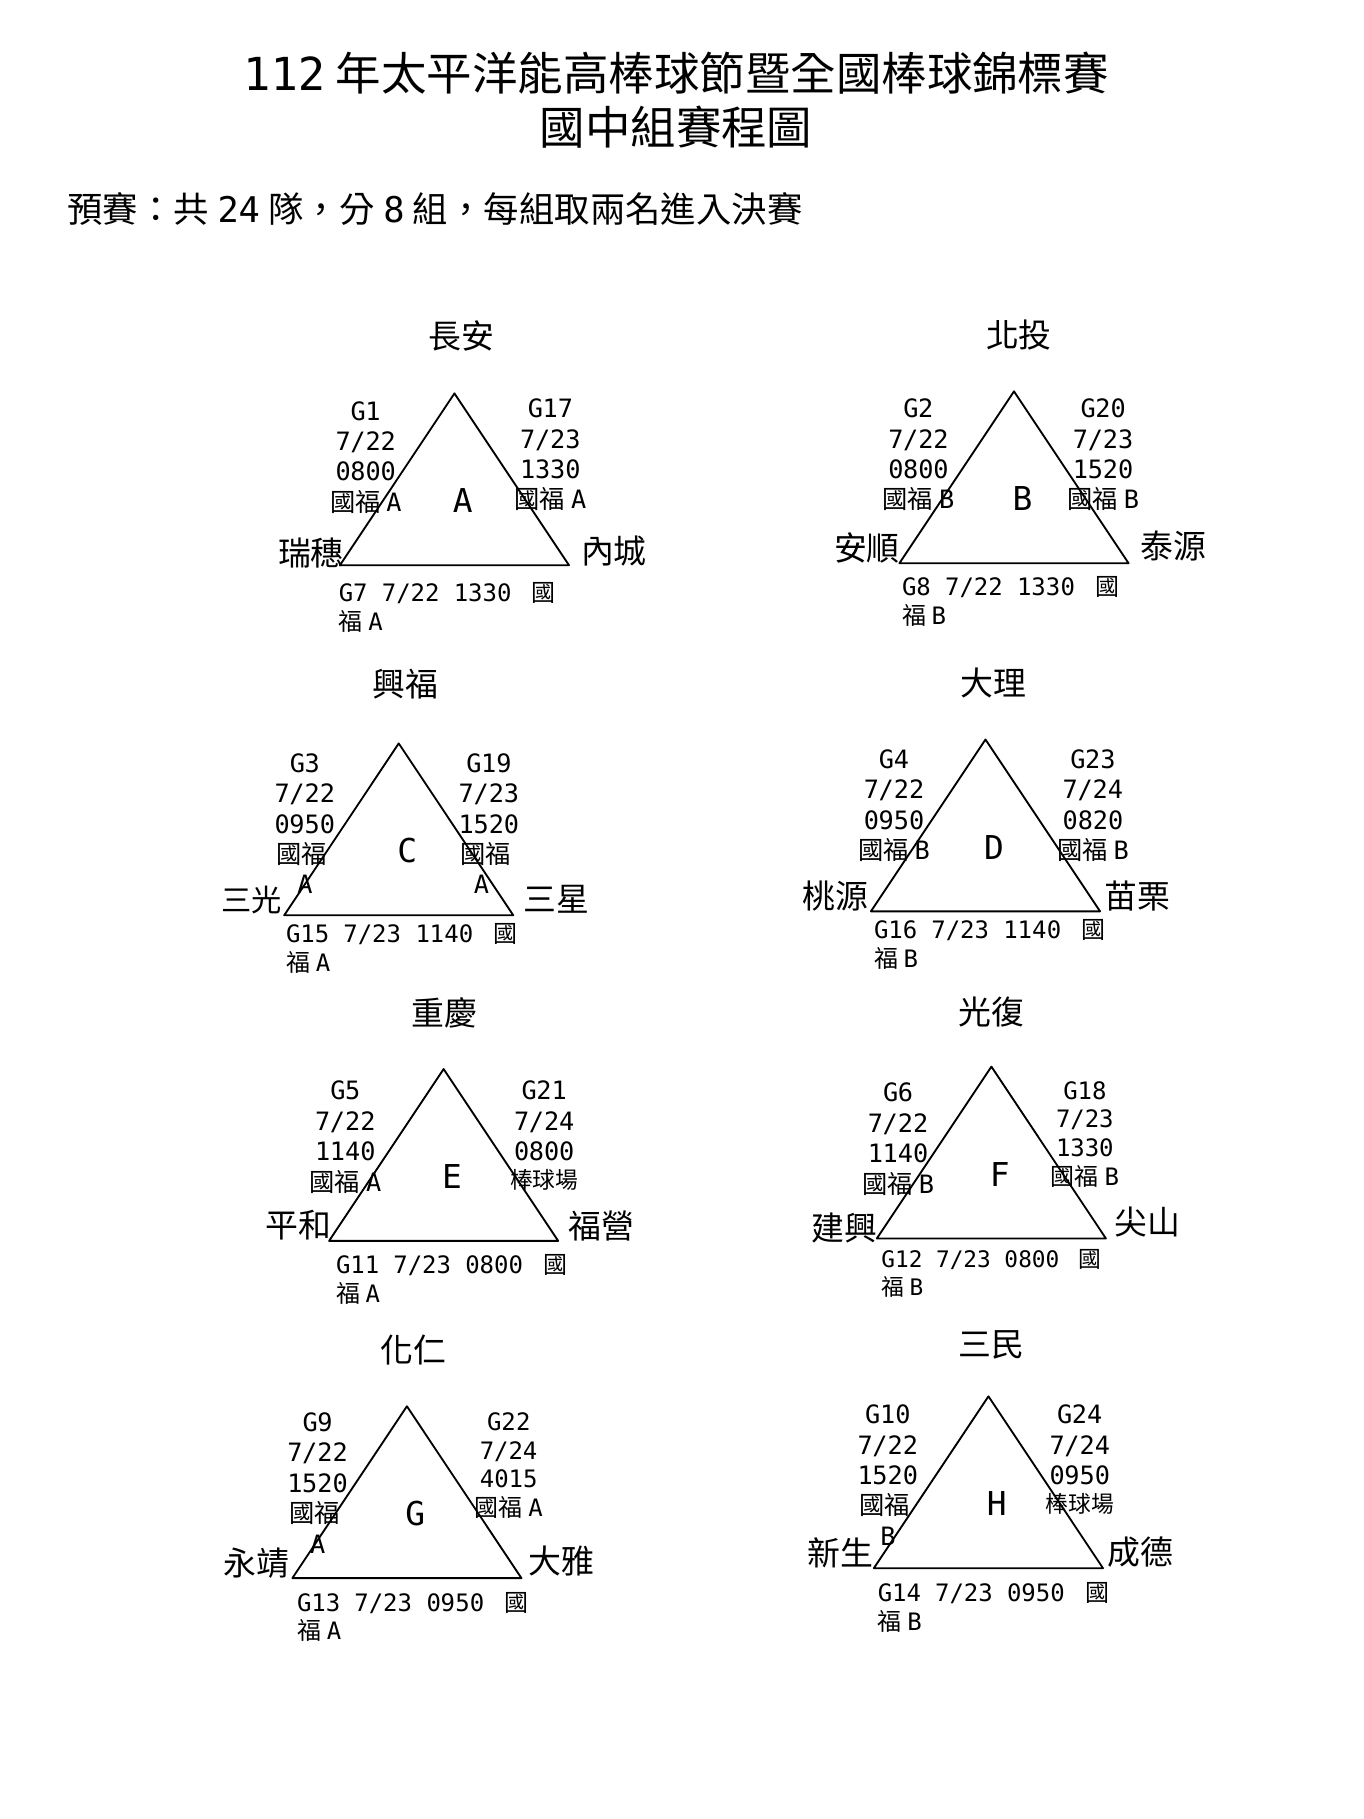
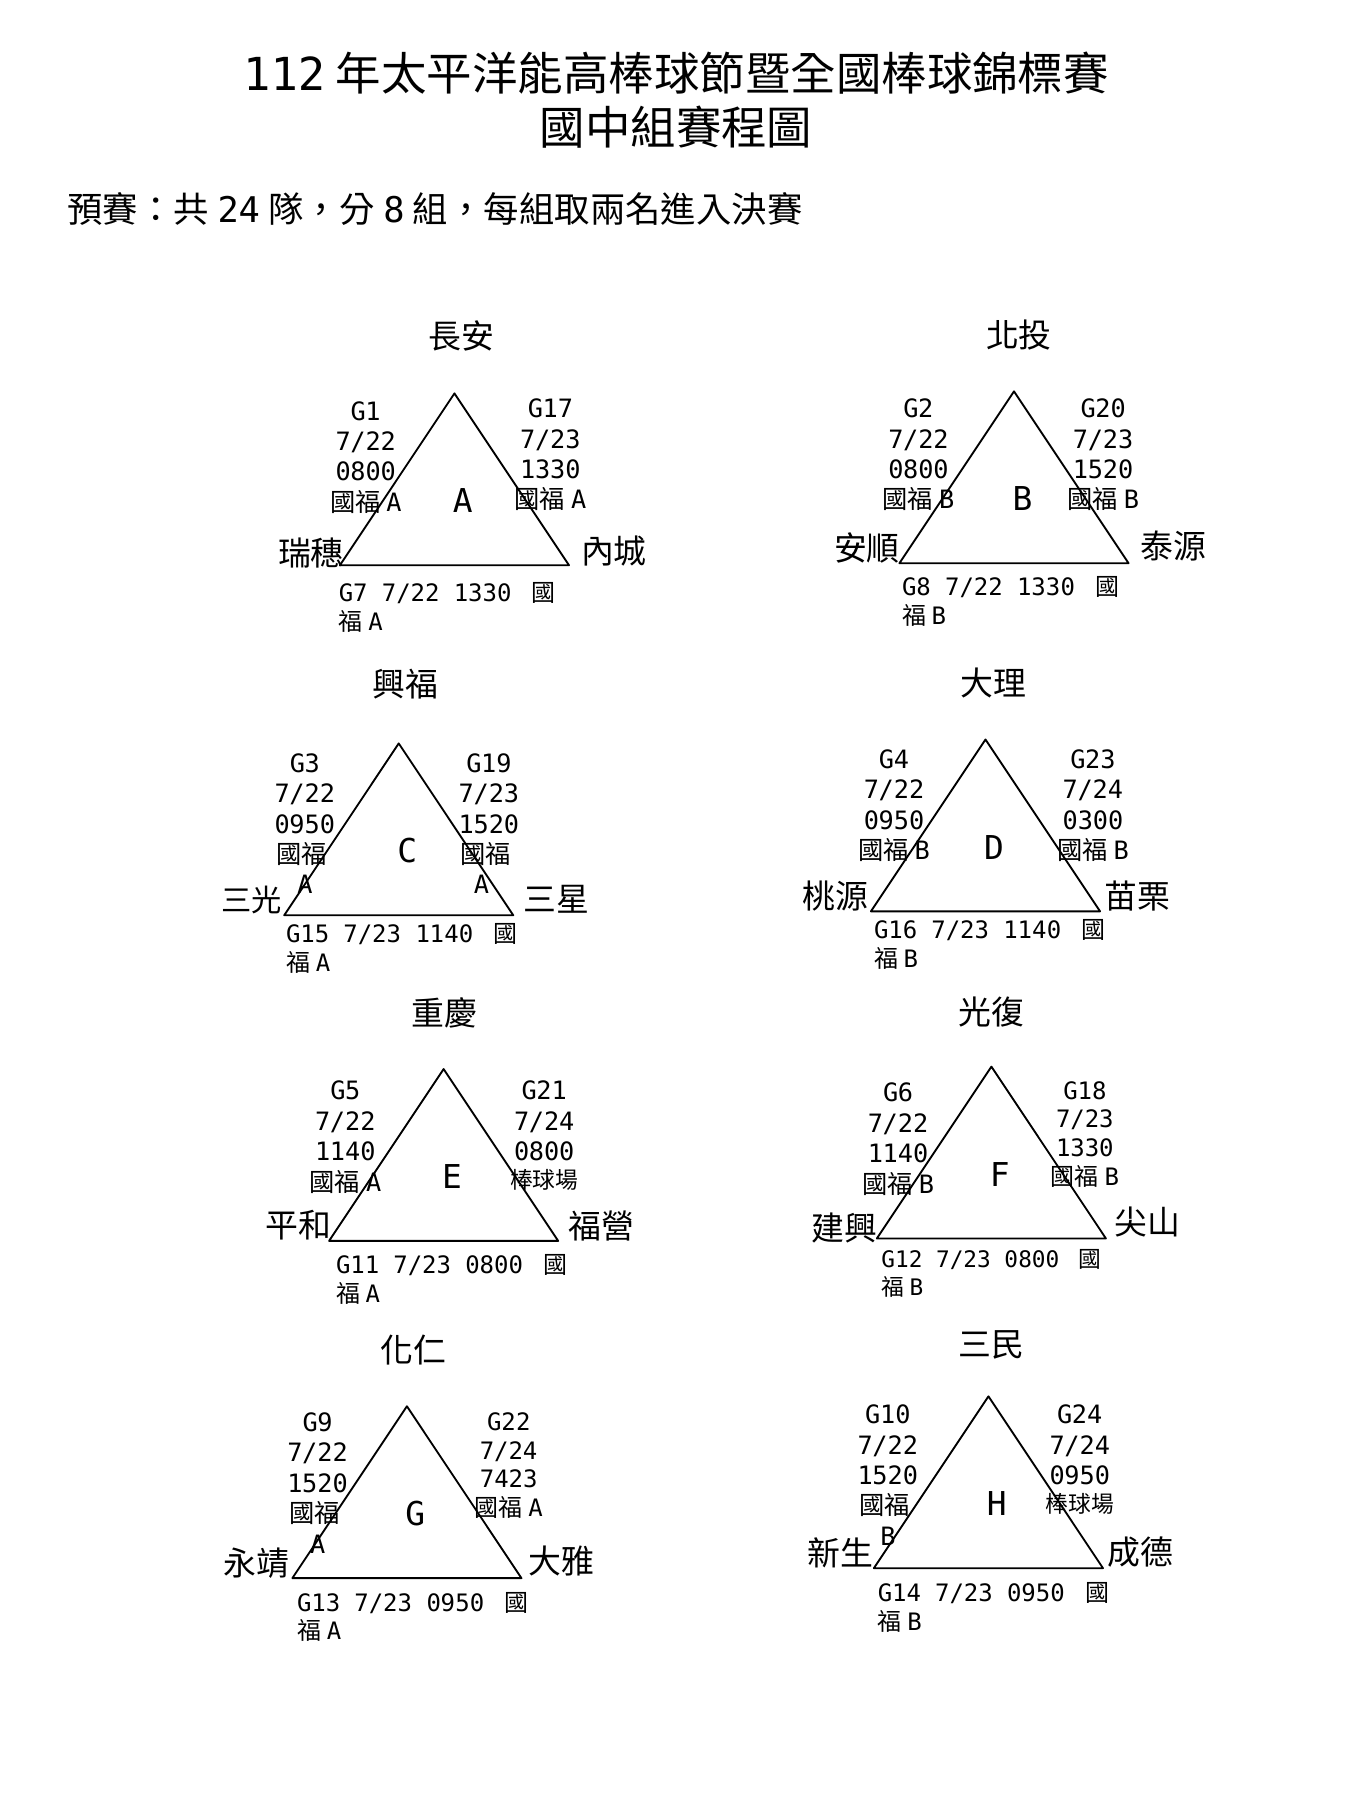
0820: 0820 -> 0300
4015: 4015 -> 7423
